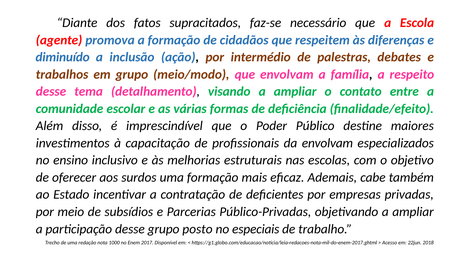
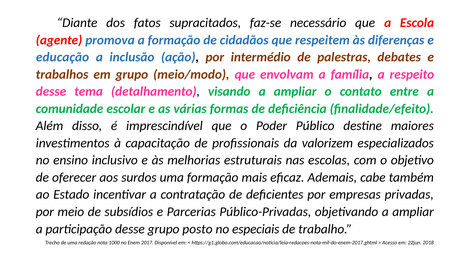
diminuído: diminuído -> educação
da envolvam: envolvam -> valorizem
